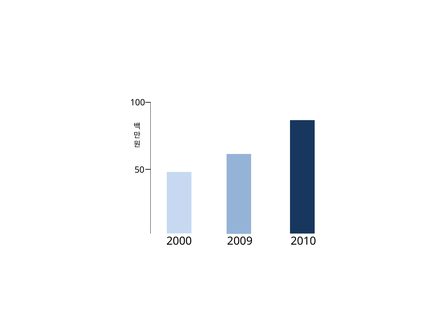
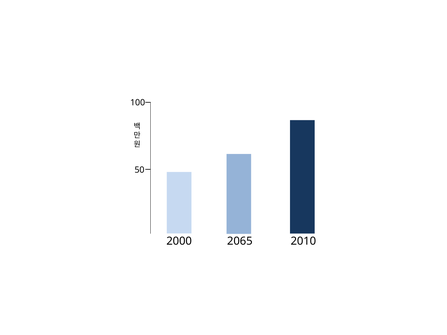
2009: 2009 -> 2065
